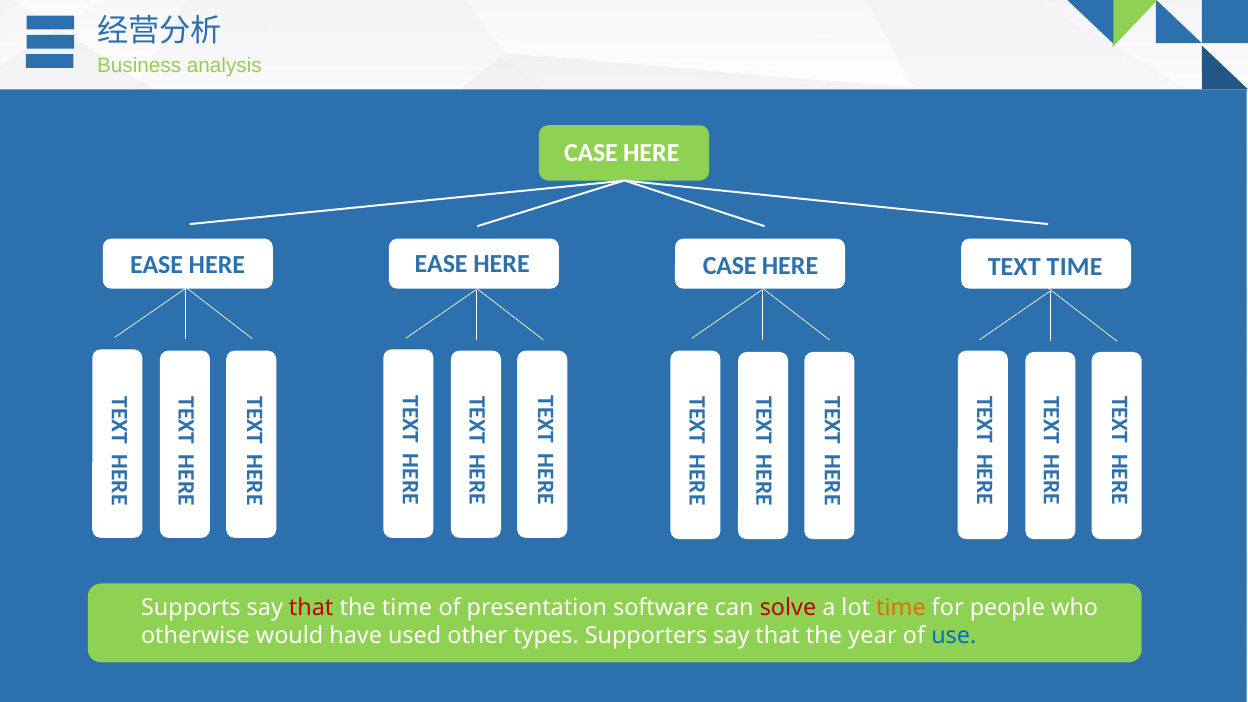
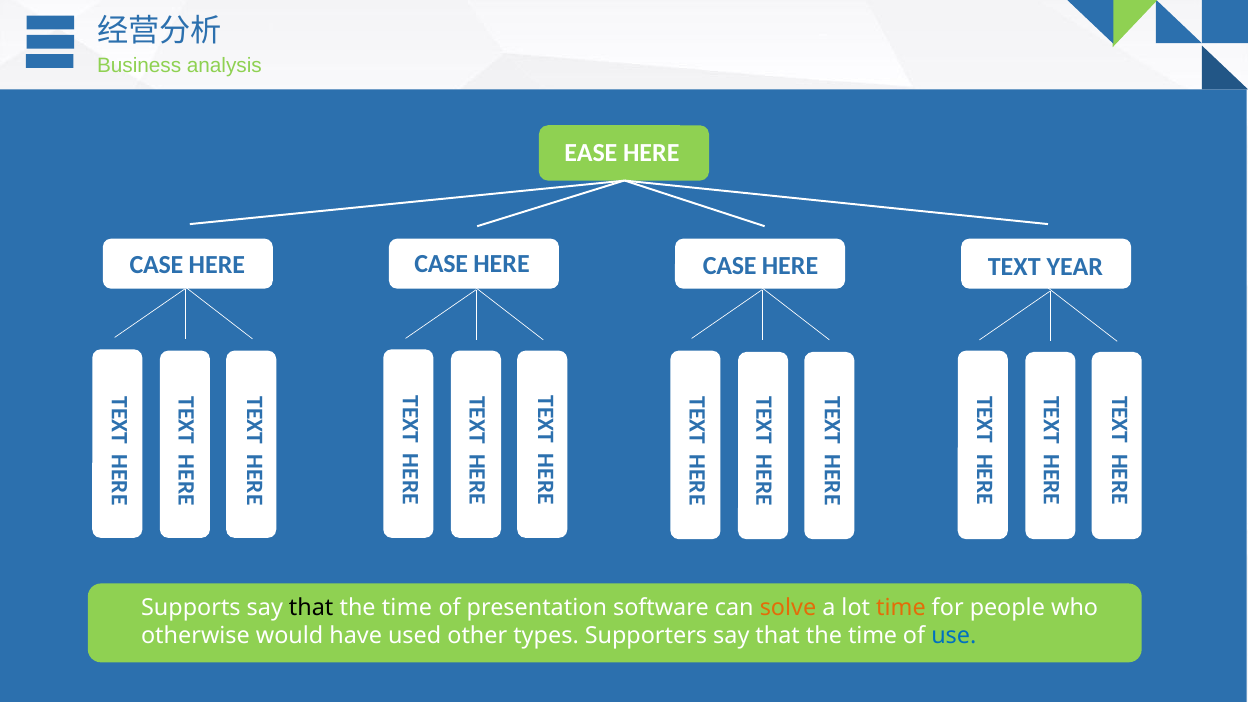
CASE at (591, 152): CASE -> EASE
EASE at (441, 264): EASE -> CASE
TEXT TIME: TIME -> YEAR
EASE at (156, 265): EASE -> CASE
that at (311, 607) colour: red -> black
solve colour: red -> orange
year at (872, 636): year -> time
